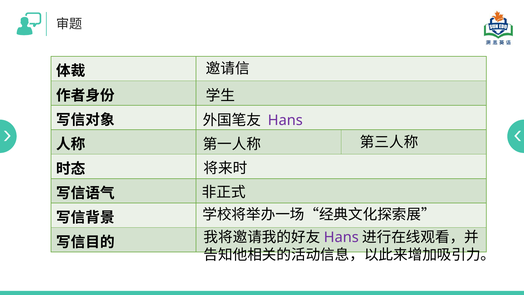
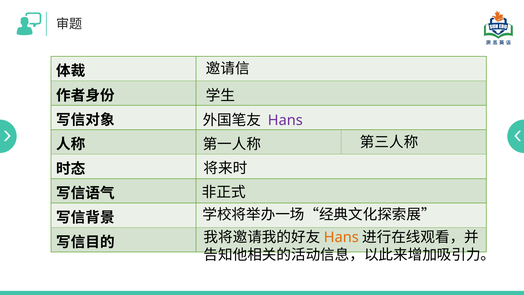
Hans at (341, 237) colour: purple -> orange
